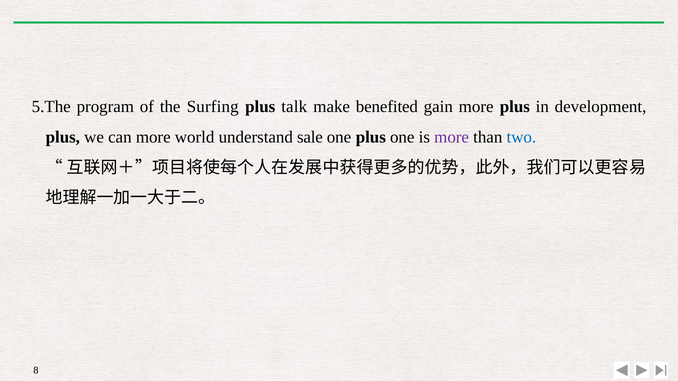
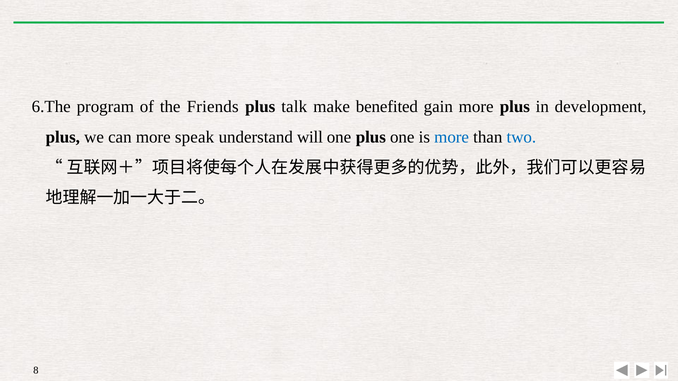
5.The: 5.The -> 6.The
Surfing: Surfing -> Friends
world: world -> speak
sale: sale -> will
more at (452, 137) colour: purple -> blue
